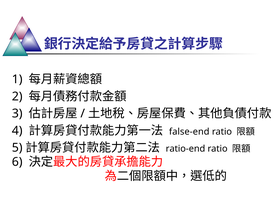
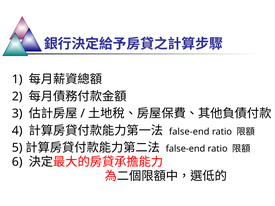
ratio-end at (185, 149): ratio-end -> false-end
